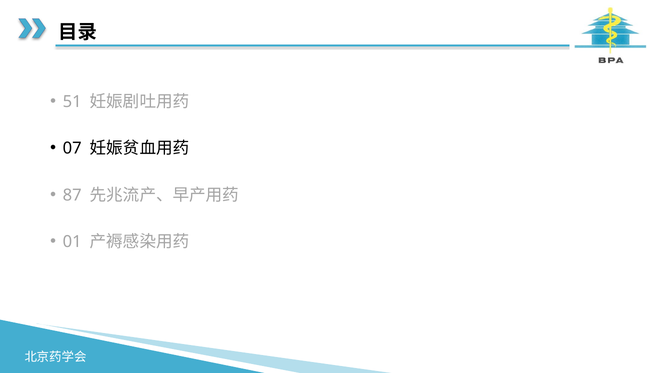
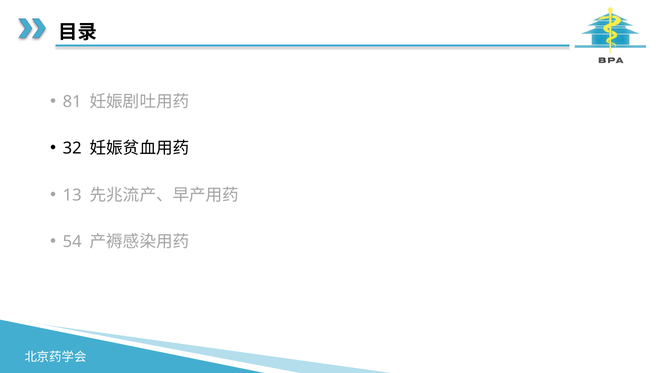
51: 51 -> 81
07: 07 -> 32
87: 87 -> 13
01: 01 -> 54
